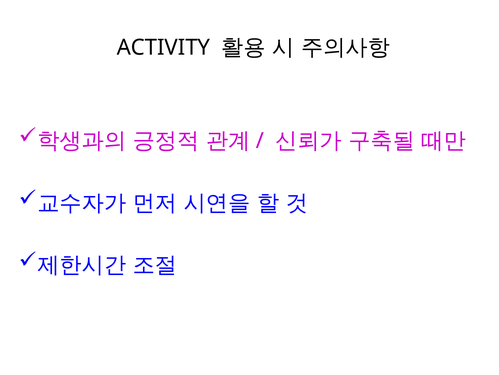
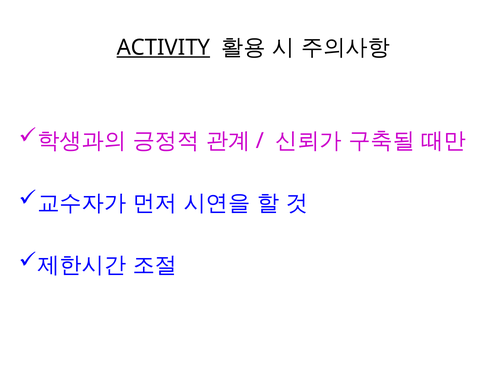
ACTIVITY underline: none -> present
